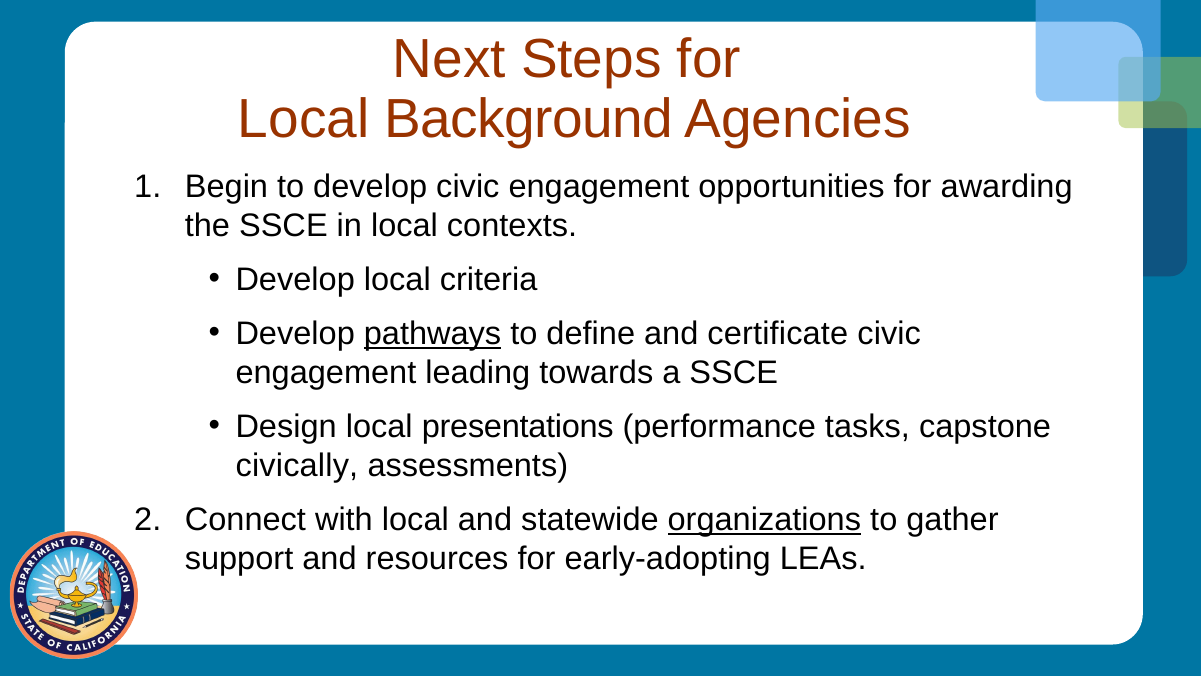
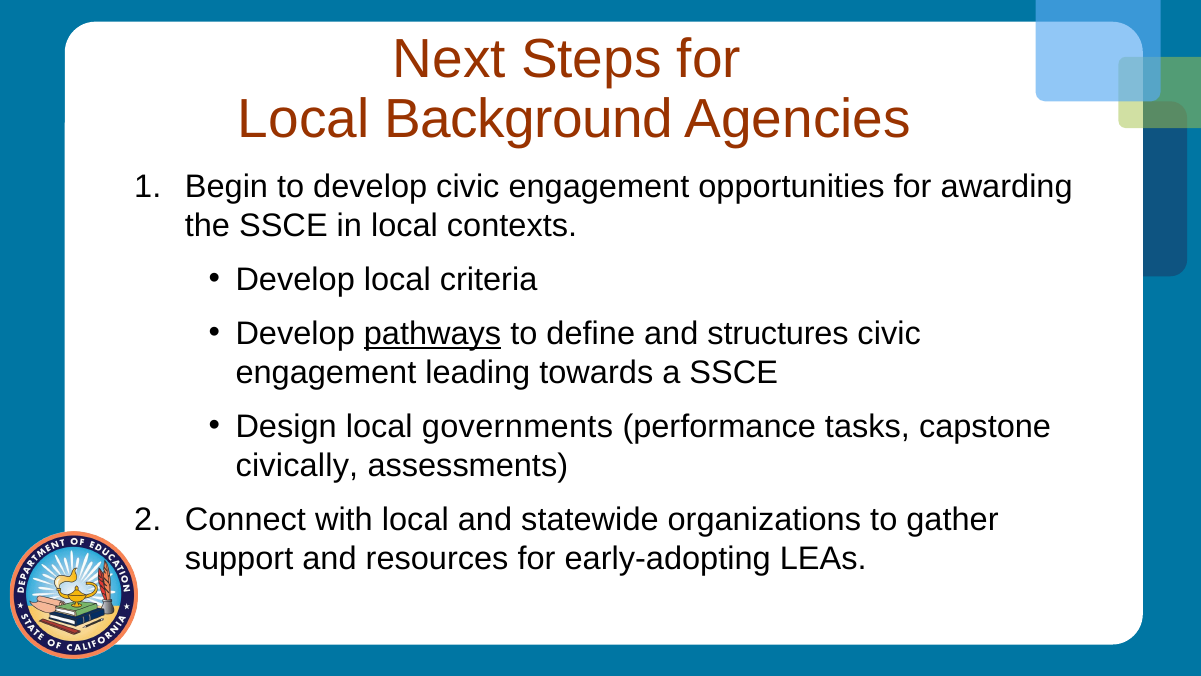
certificate: certificate -> structures
presentations: presentations -> governments
organizations underline: present -> none
